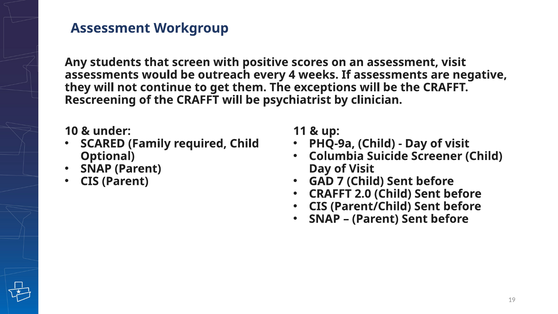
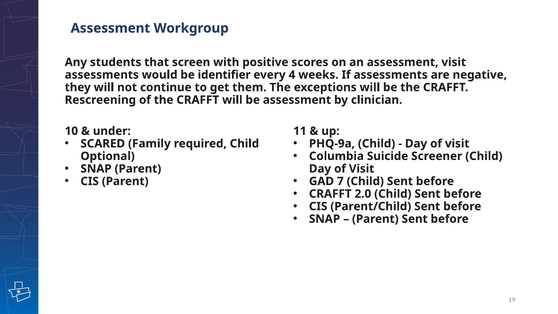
outreach: outreach -> identifier
be psychiatrist: psychiatrist -> assessment
